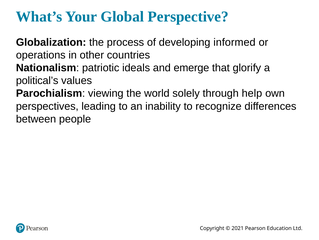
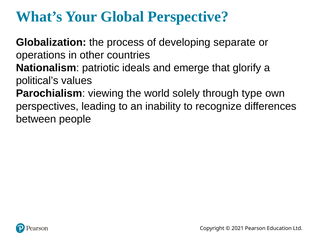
informed: informed -> separate
help: help -> type
